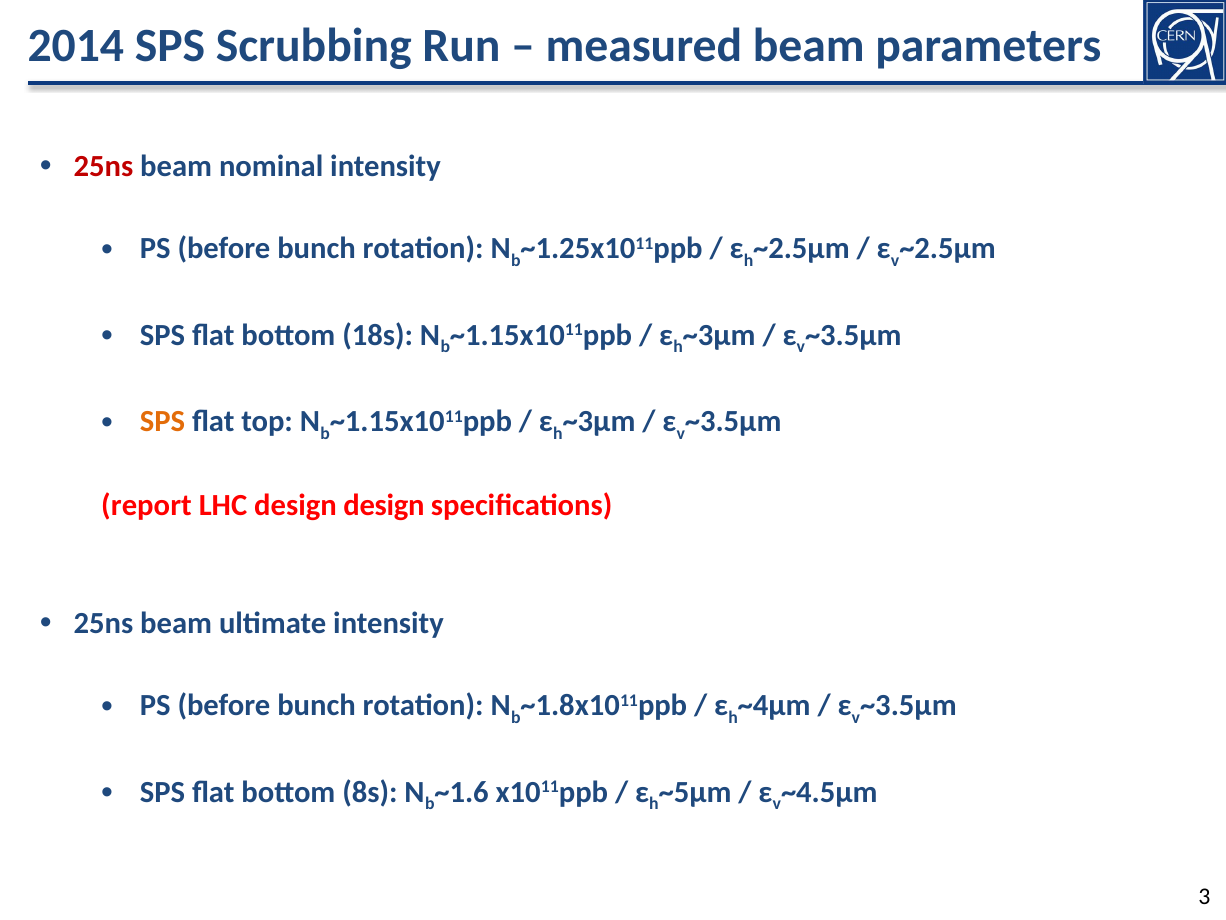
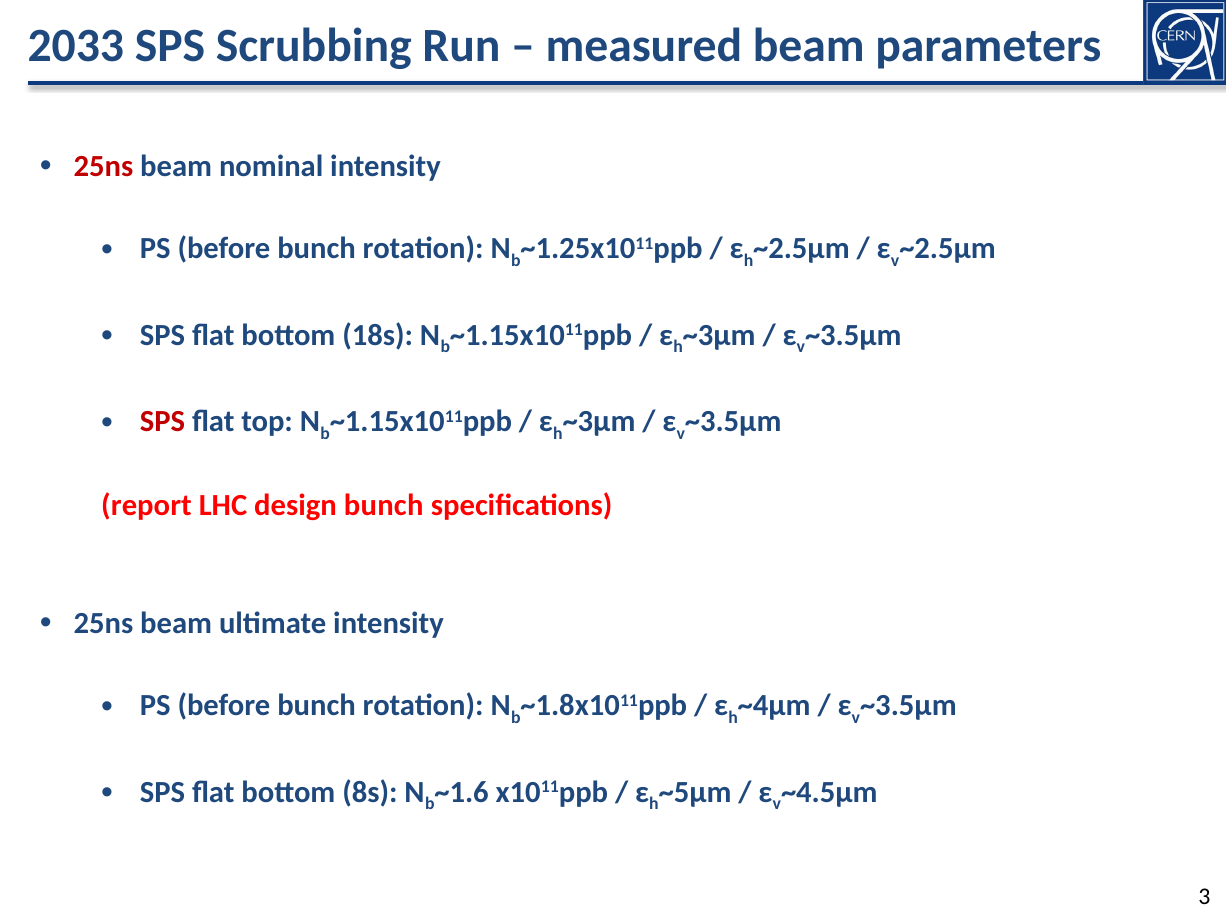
2014: 2014 -> 2033
SPS at (163, 421) colour: orange -> red
design design: design -> bunch
